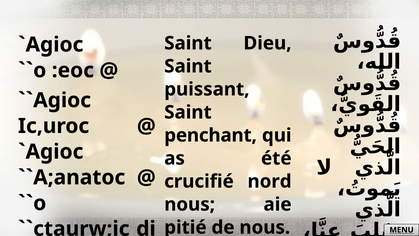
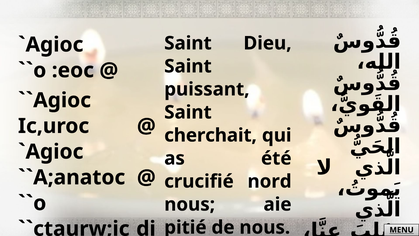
penchant: penchant -> cherchait
